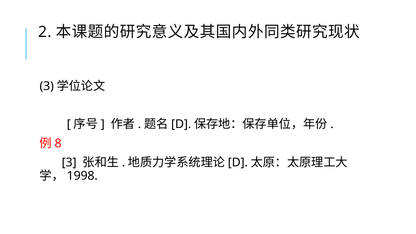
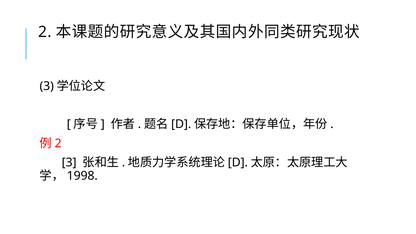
8 at (58, 143): 8 -> 2
